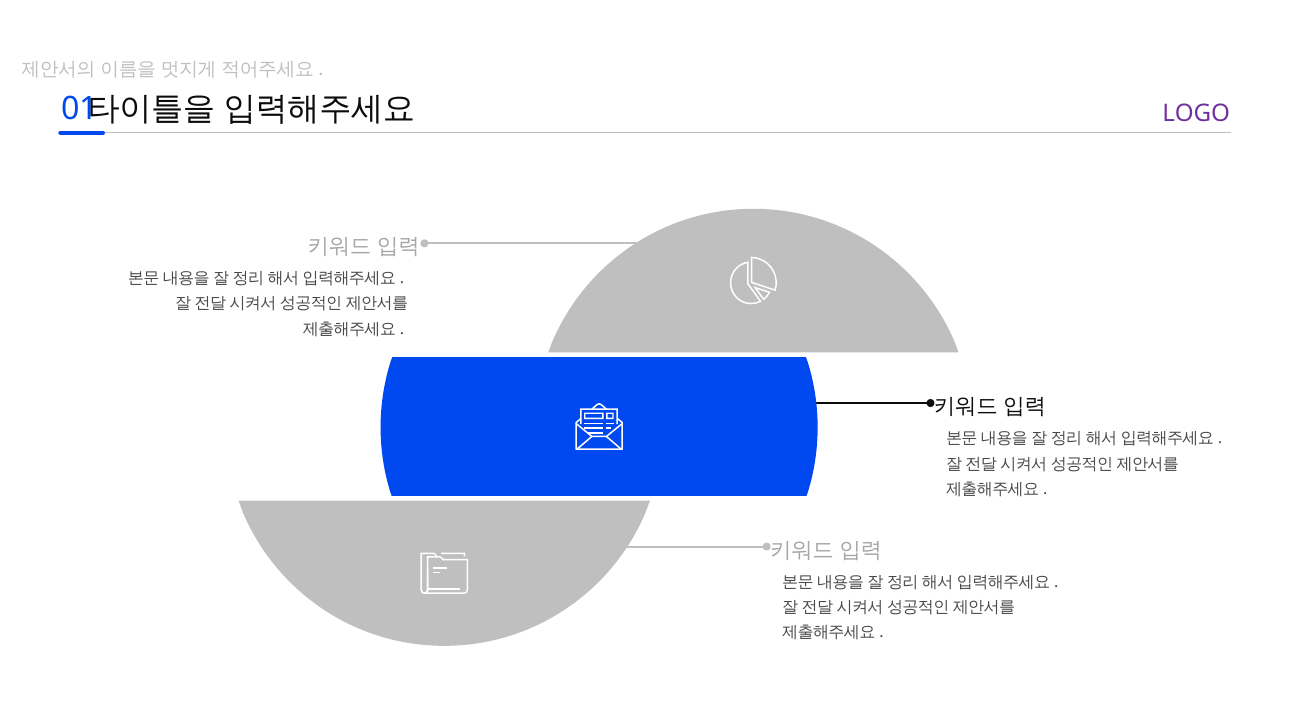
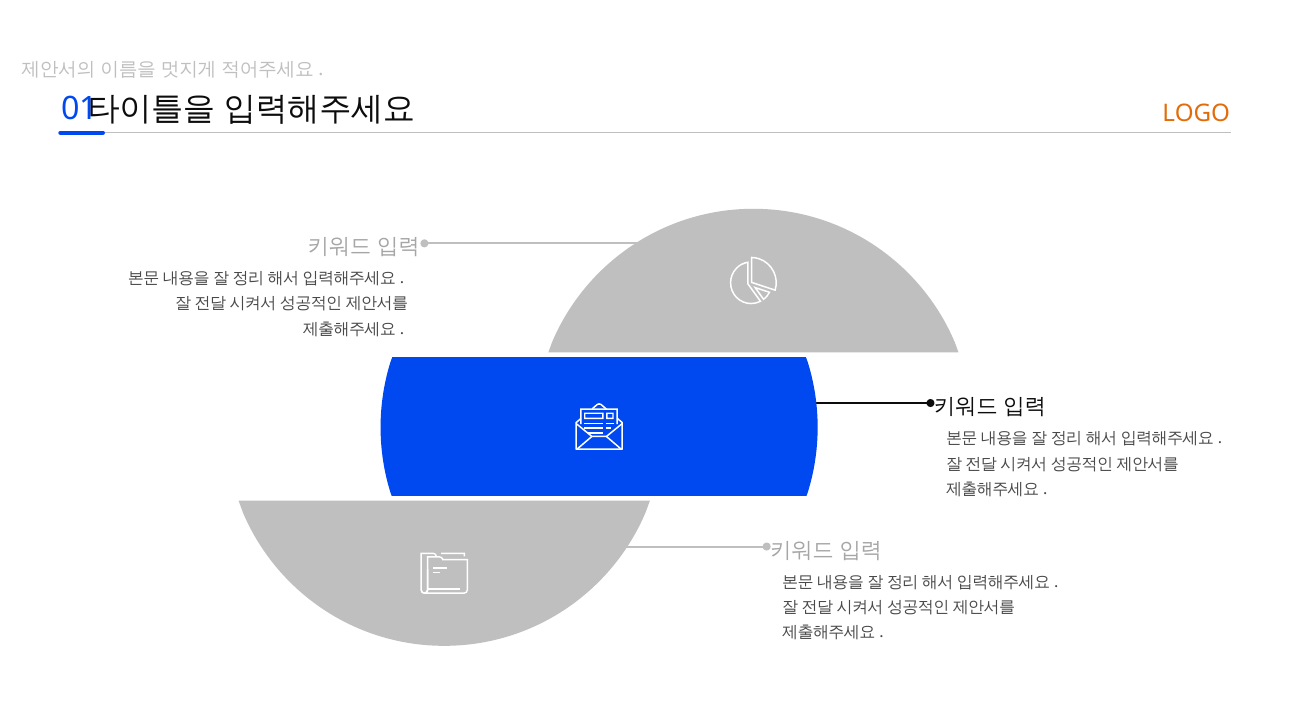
LOGO colour: purple -> orange
